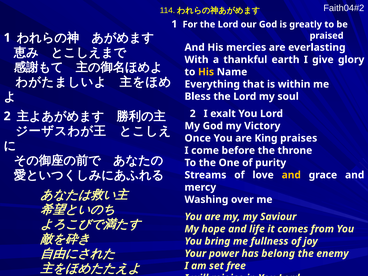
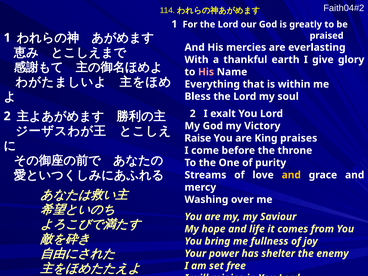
His at (206, 72) colour: yellow -> pink
Once: Once -> Raise
belong: belong -> shelter
